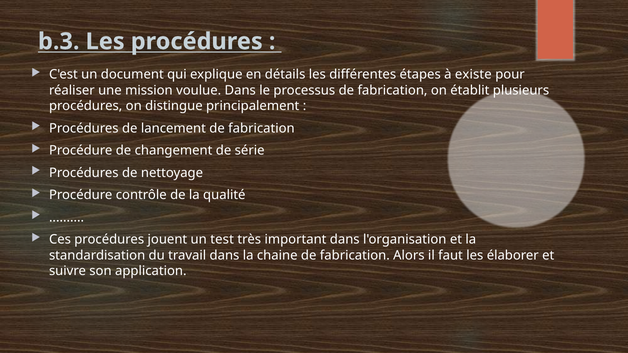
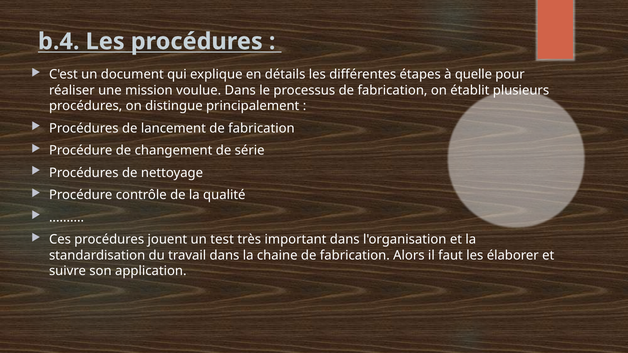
b.3: b.3 -> b.4
existe: existe -> quelle
